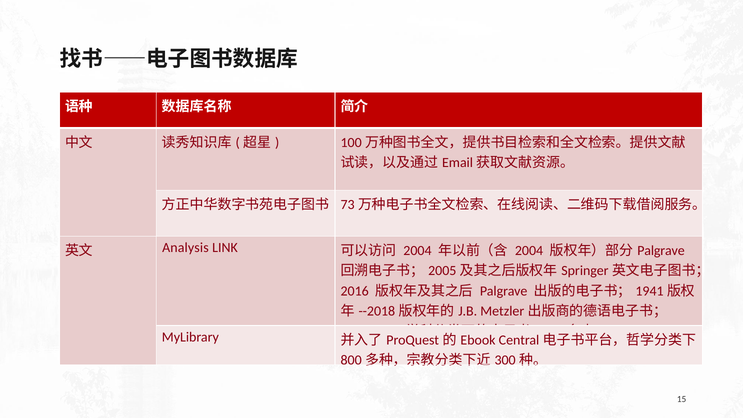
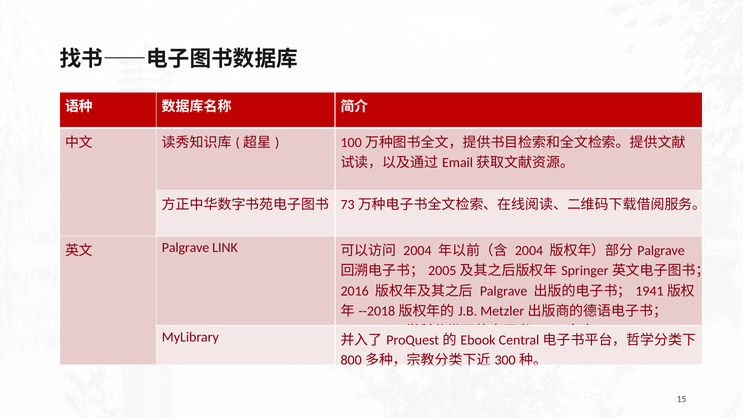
Analysis at (185, 248): Analysis -> Palgrave
